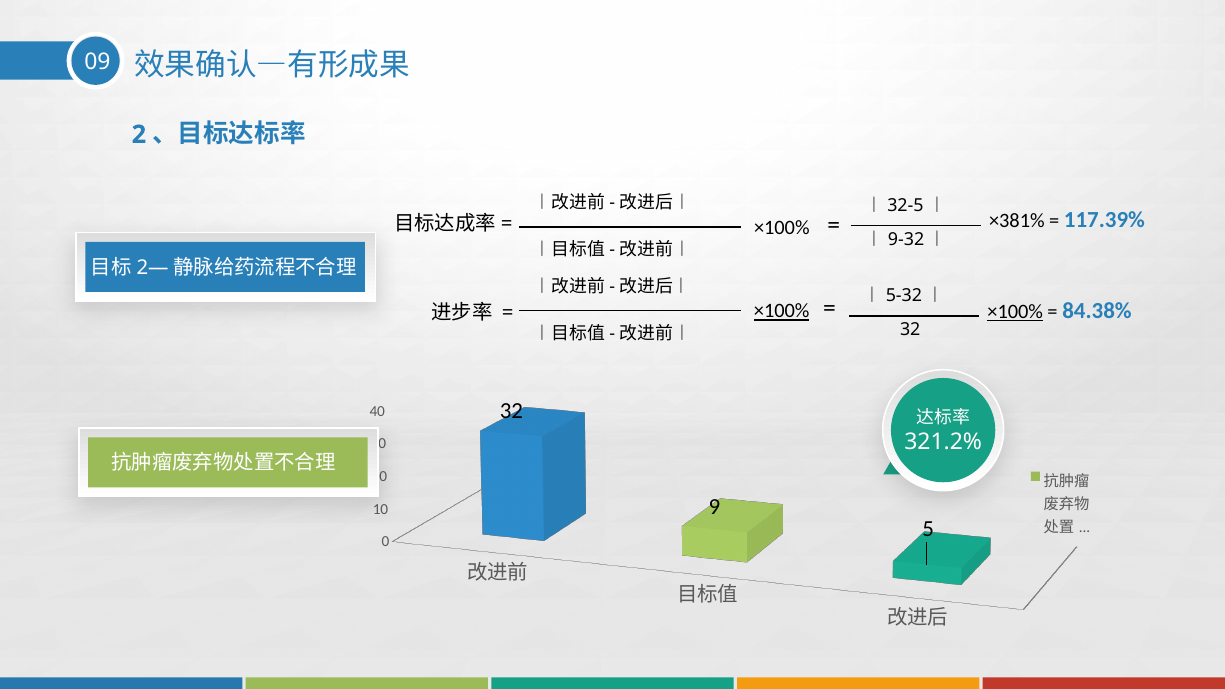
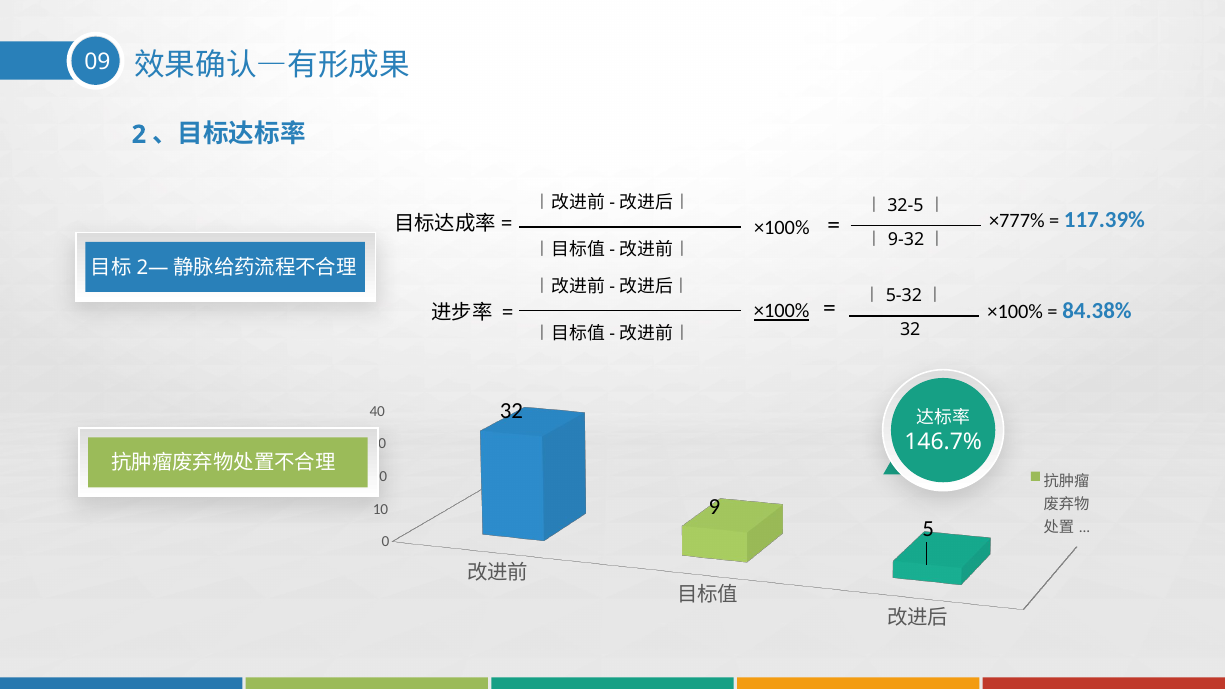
×381%: ×381% -> ×777%
×100% at (1015, 312) underline: present -> none
321.2%: 321.2% -> 146.7%
